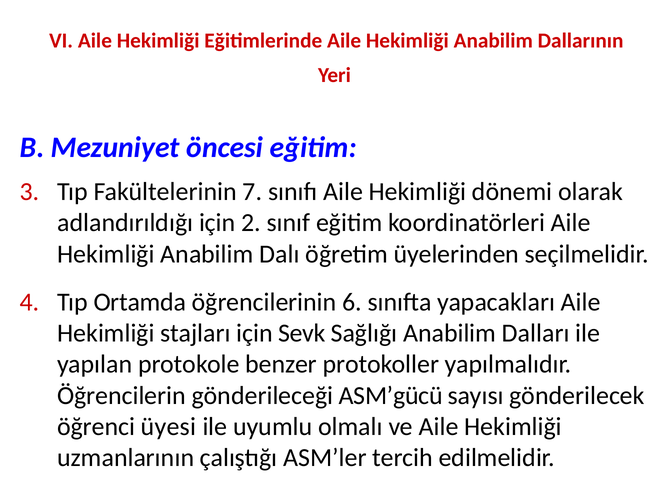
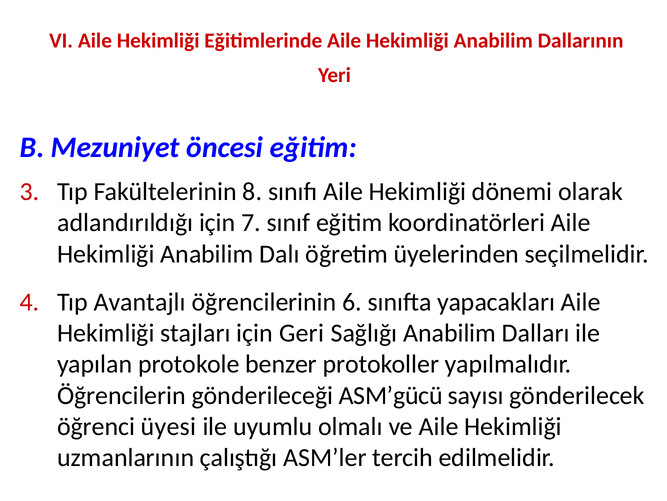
7: 7 -> 8
2: 2 -> 7
Ortamda: Ortamda -> Avantajlı
Sevk: Sevk -> Geri
